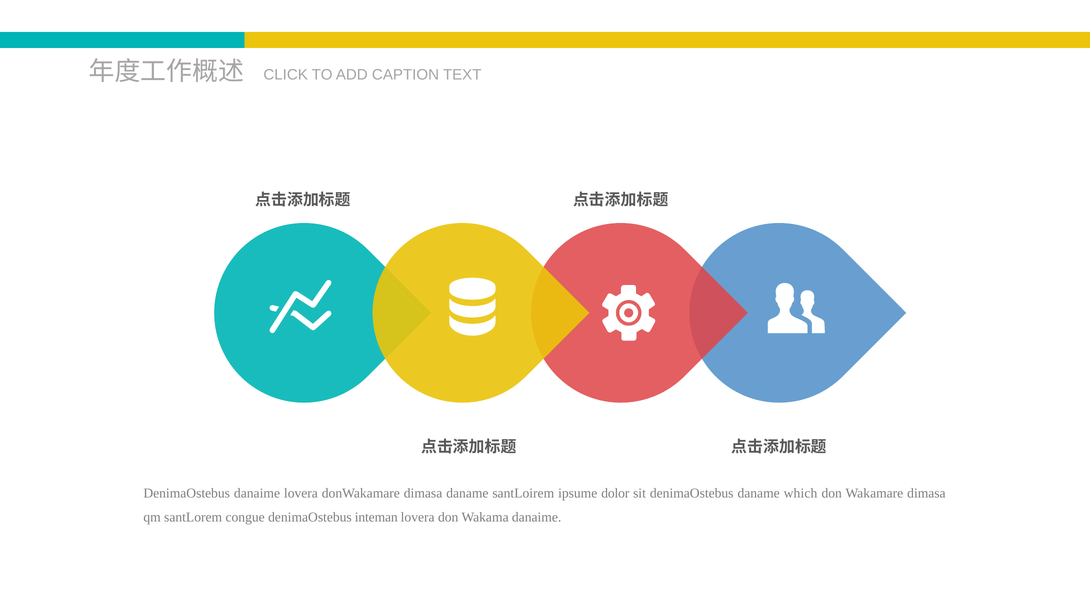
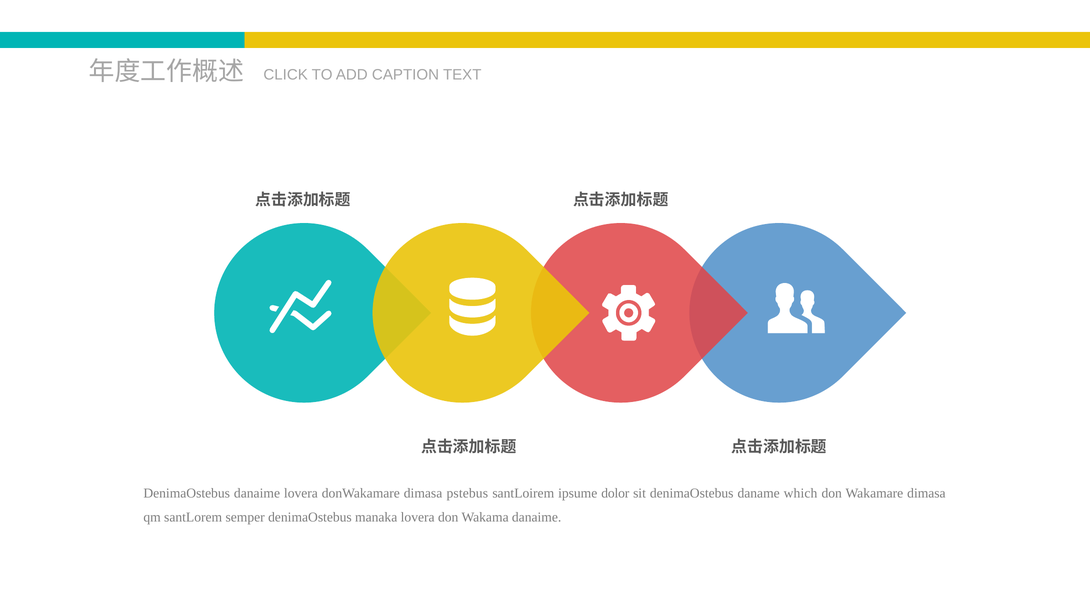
dimasa daname: daname -> pstebus
congue: congue -> semper
inteman: inteman -> manaka
